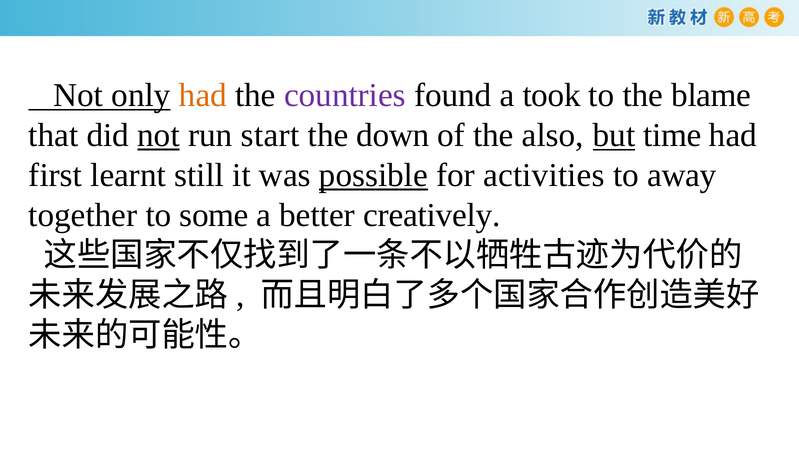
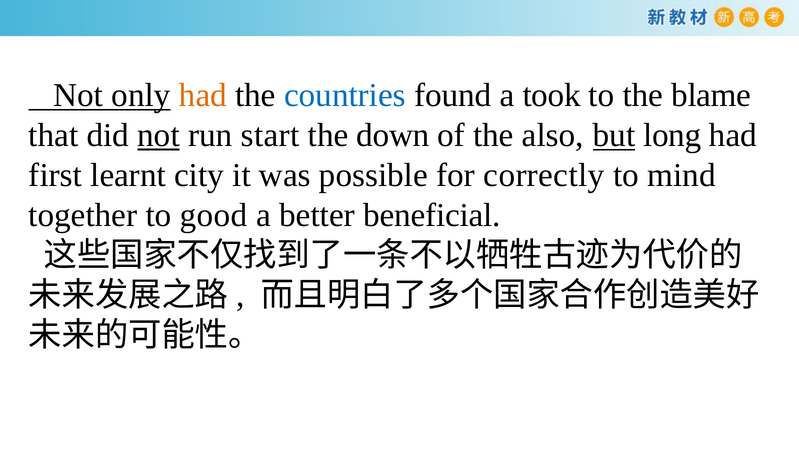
countries colour: purple -> blue
time: time -> long
still: still -> city
possible underline: present -> none
activities: activities -> correctly
away: away -> mind
some: some -> good
creatively: creatively -> beneficial
